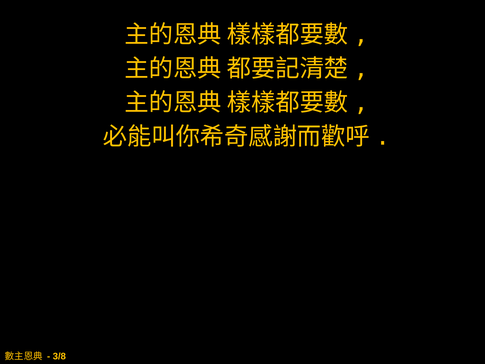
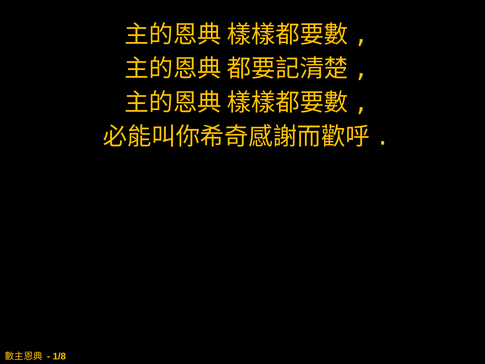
3/8: 3/8 -> 1/8
